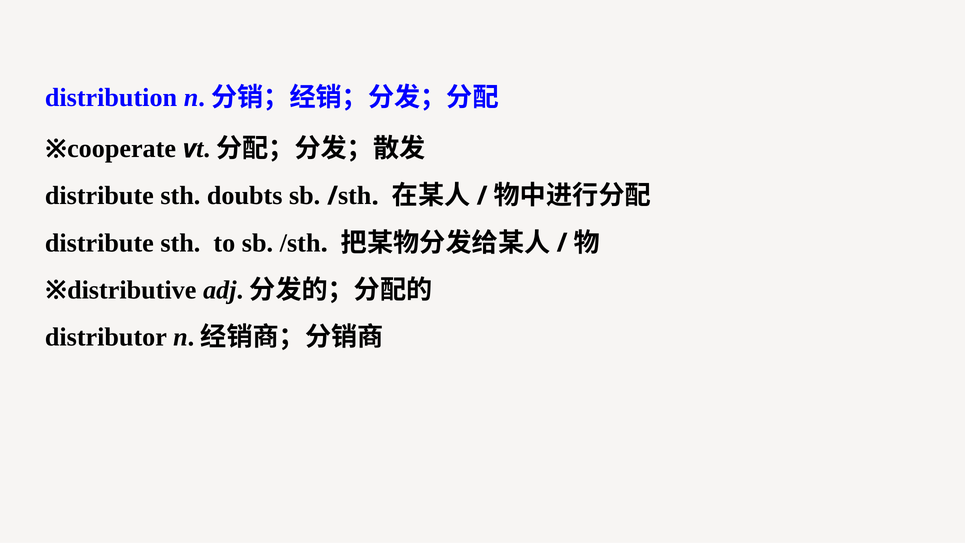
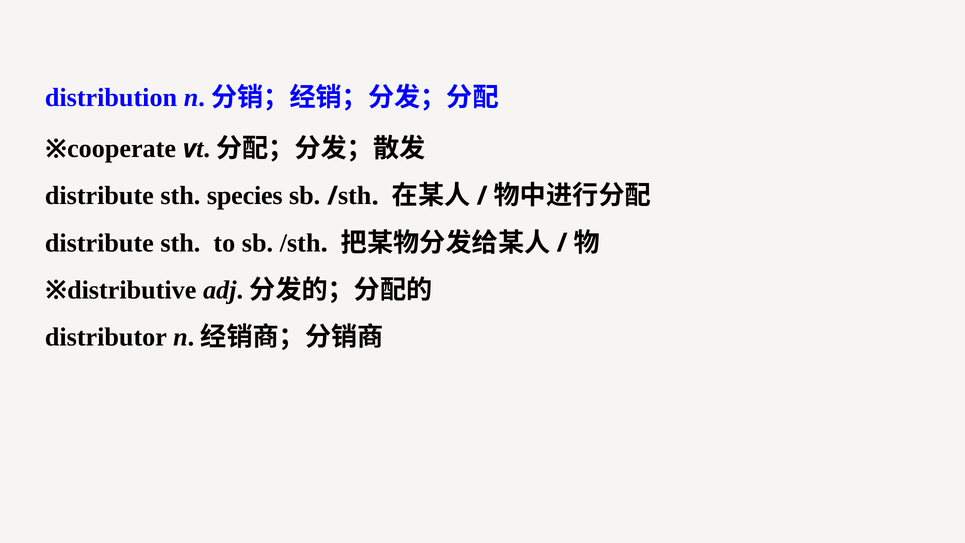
doubts: doubts -> species
